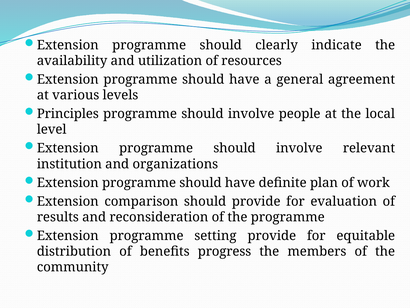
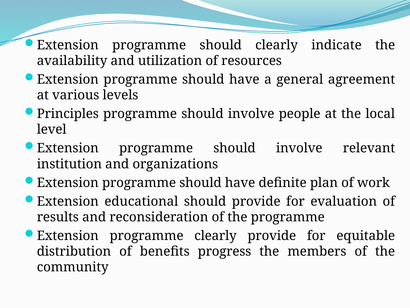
comparison: comparison -> educational
programme setting: setting -> clearly
